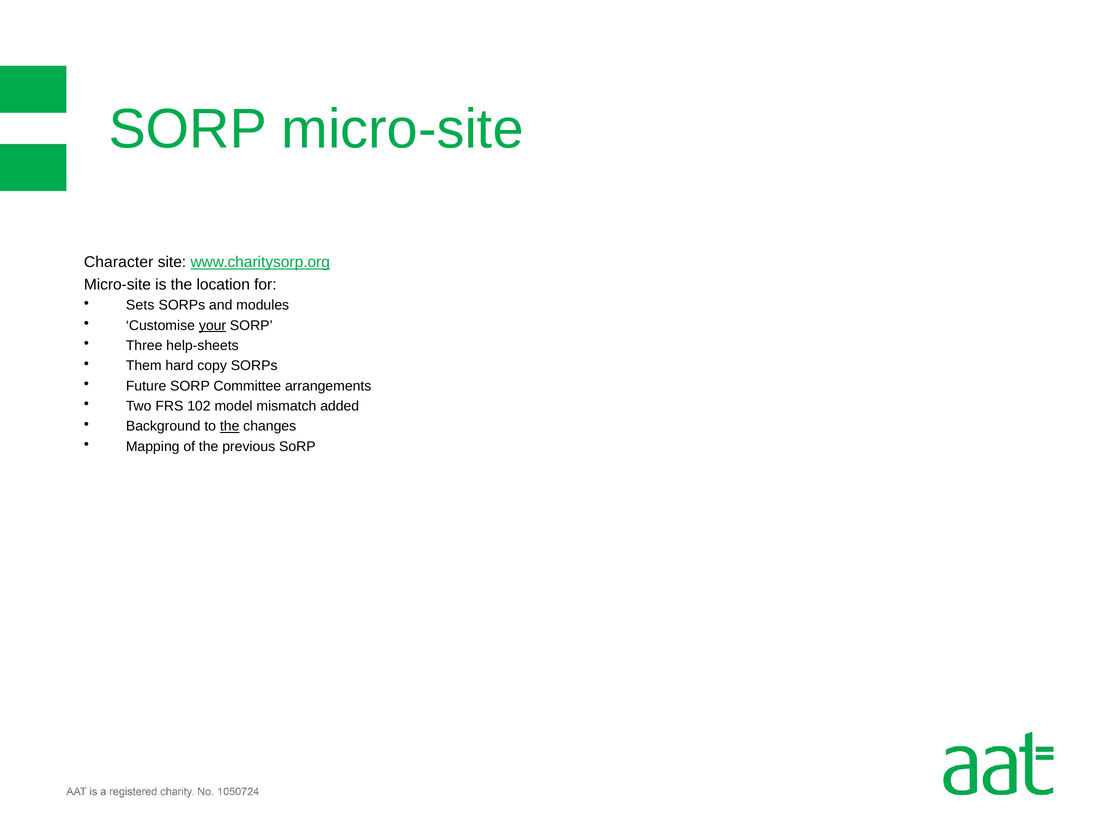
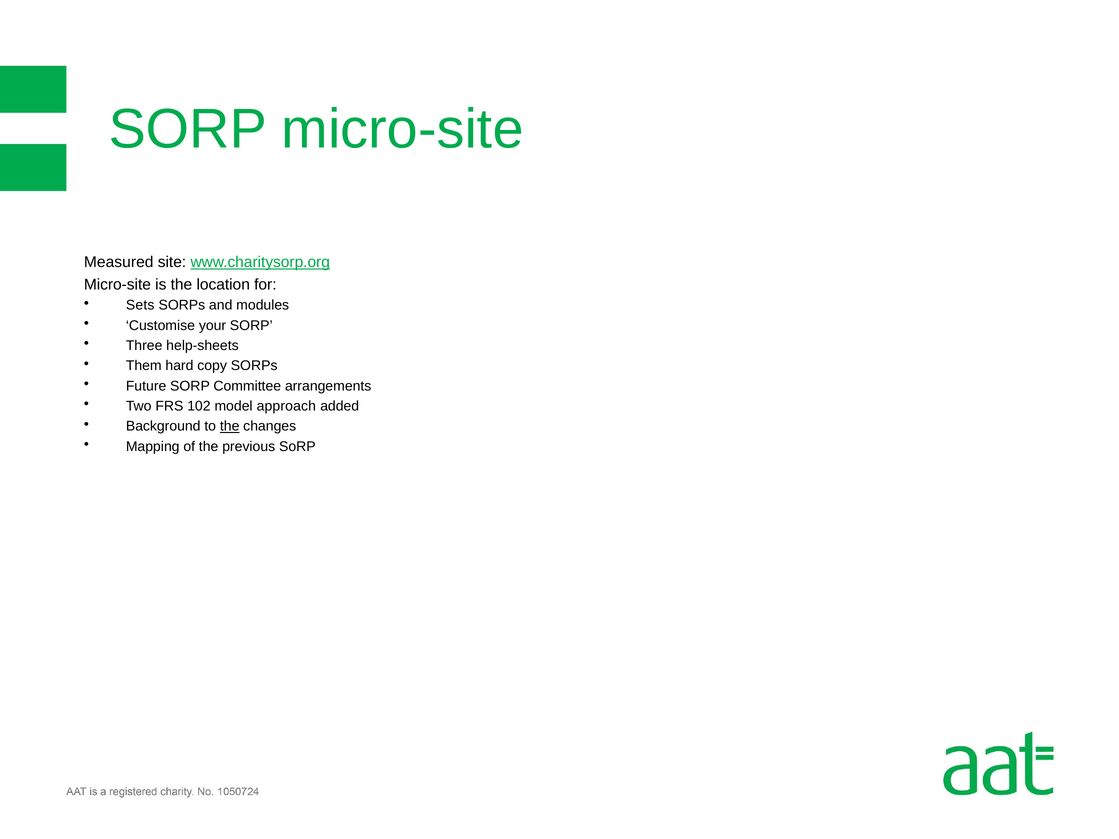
Character: Character -> Measured
your underline: present -> none
mismatch: mismatch -> approach
